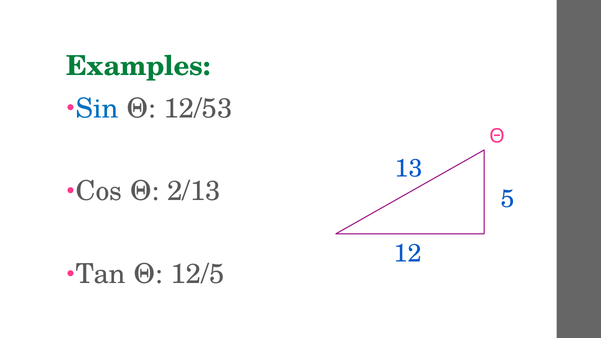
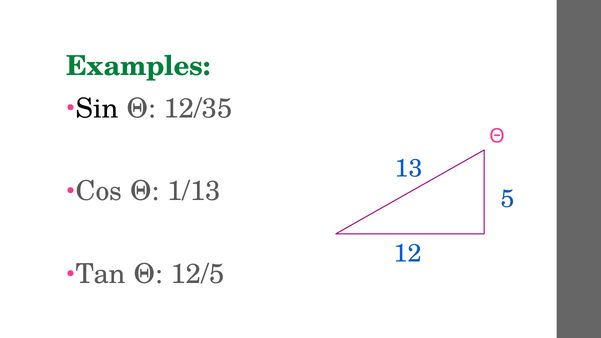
Sin colour: blue -> black
12/53: 12/53 -> 12/35
2/13: 2/13 -> 1/13
